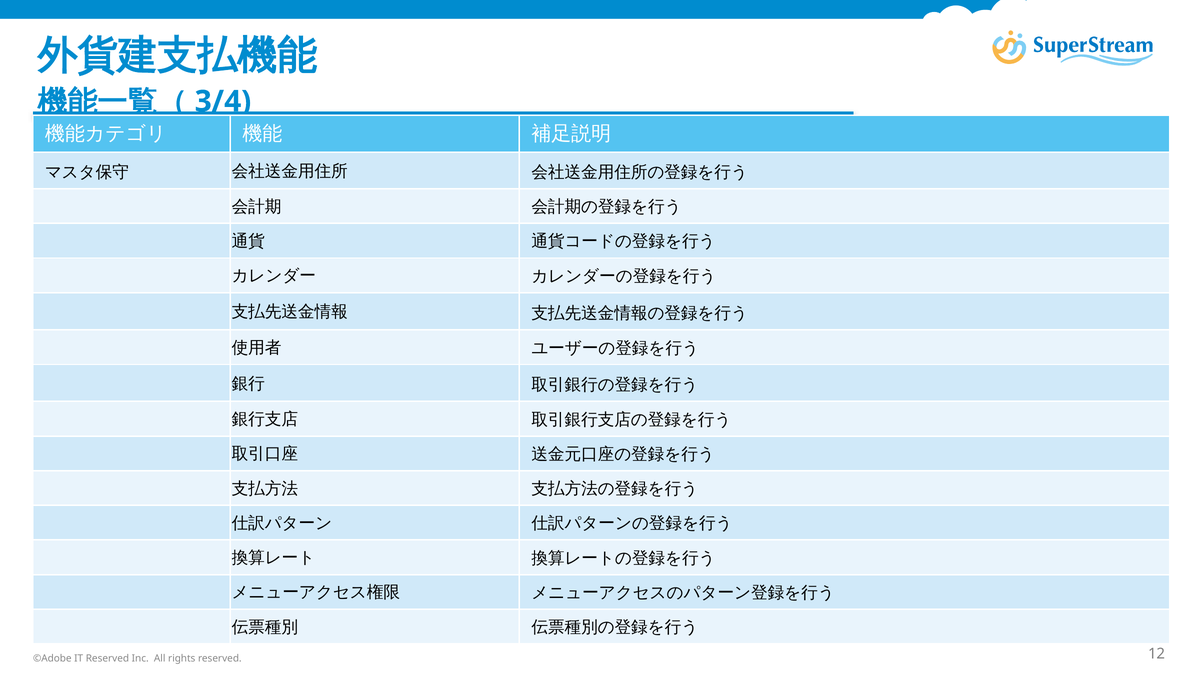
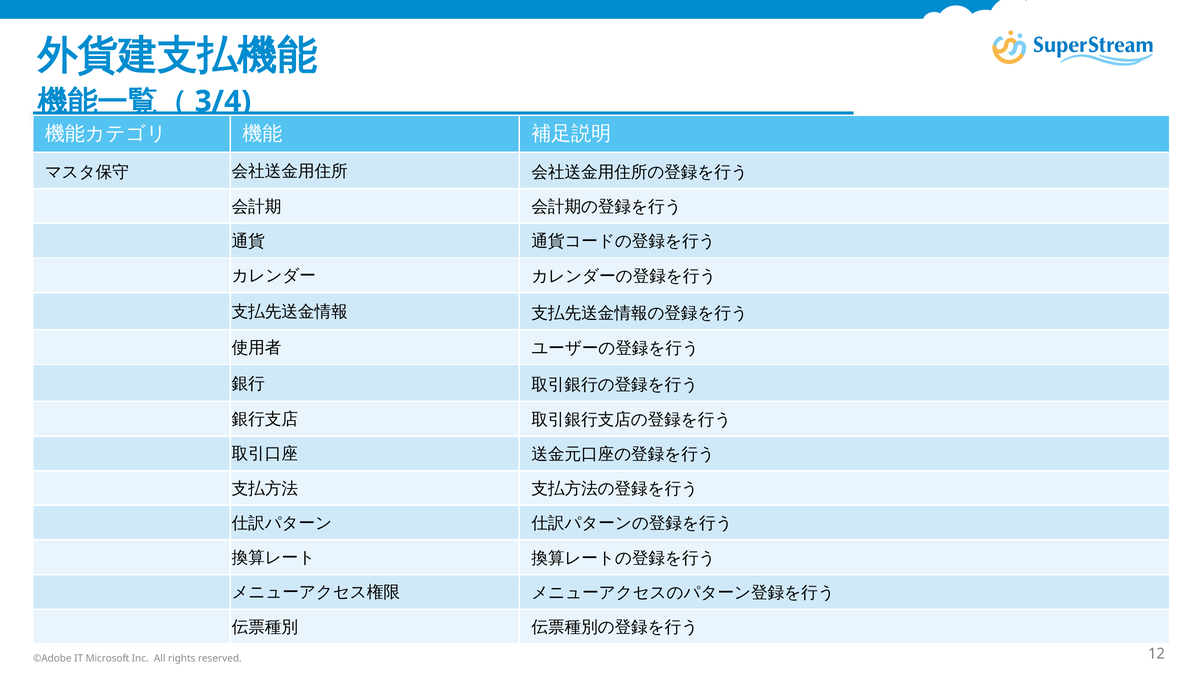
IT Reserved: Reserved -> Microsoft
